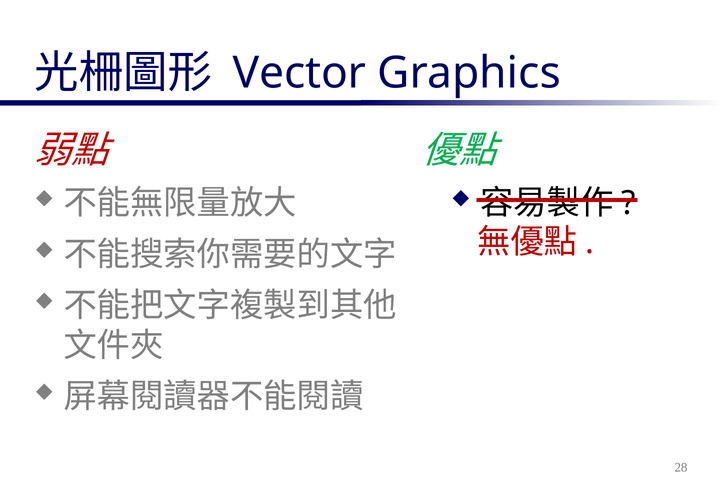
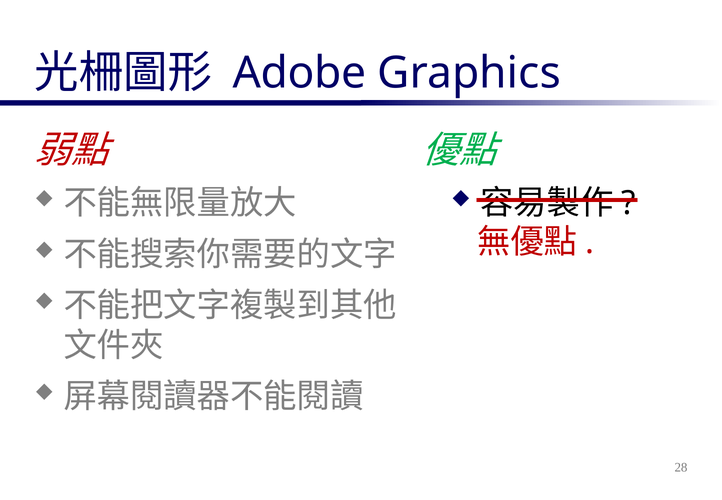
Vector: Vector -> Adobe
